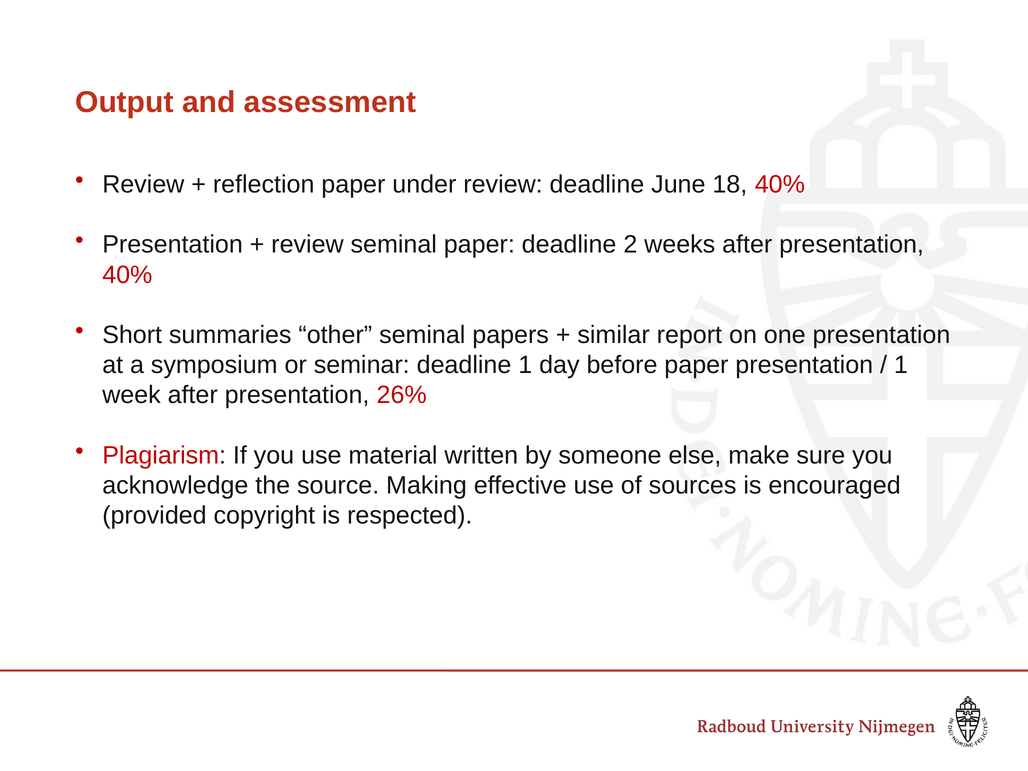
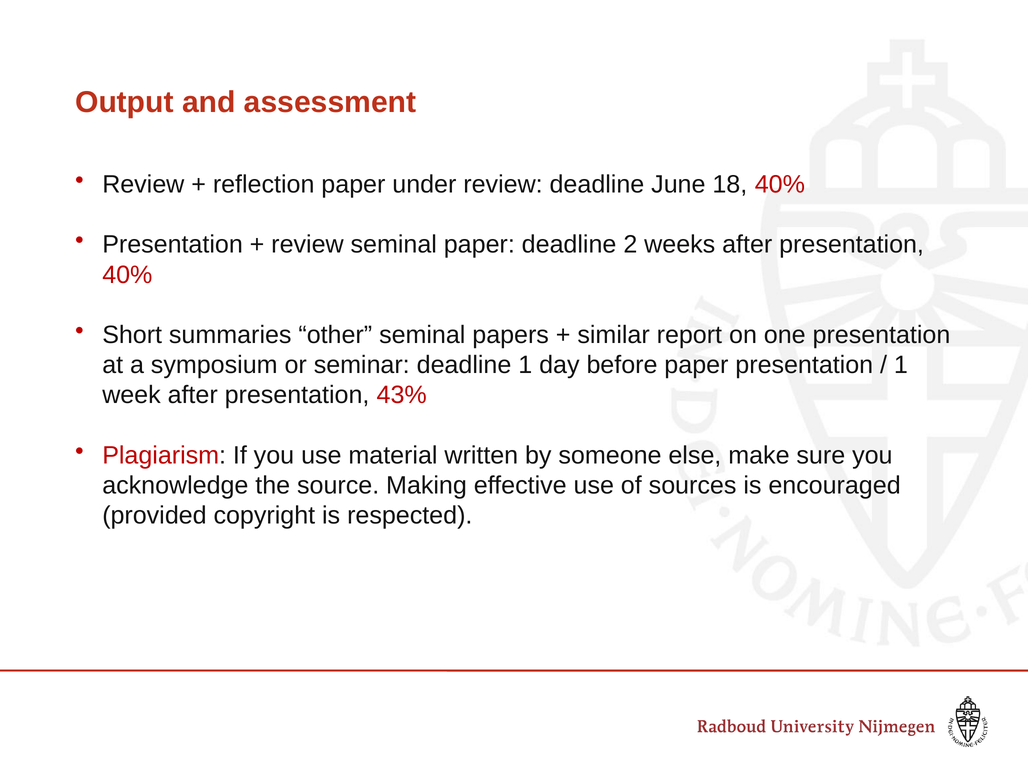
26%: 26% -> 43%
